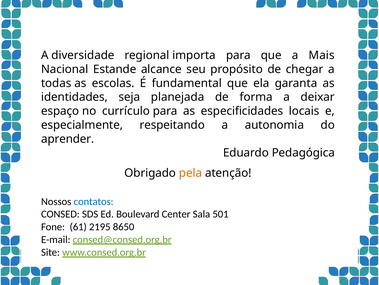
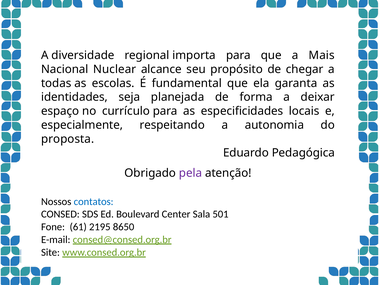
Estande: Estande -> Nuclear
aprender: aprender -> proposta
pela colour: orange -> purple
